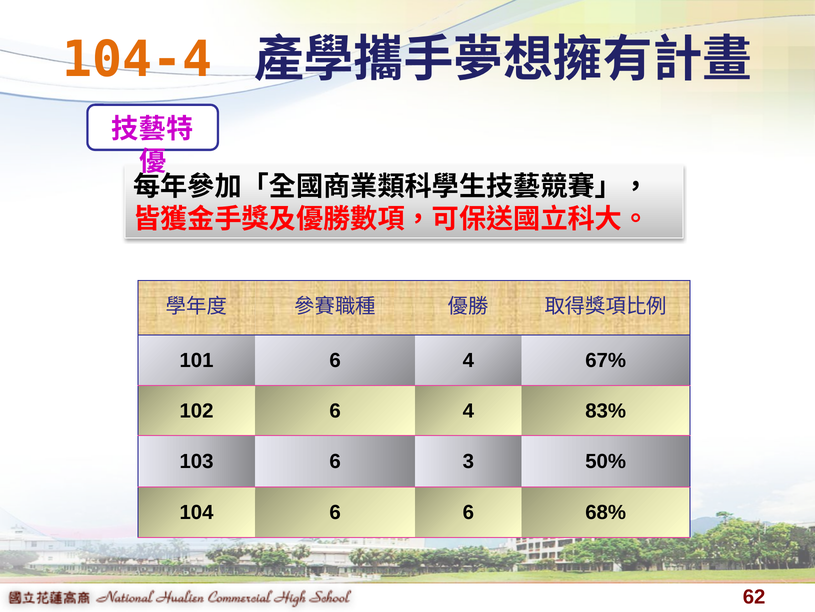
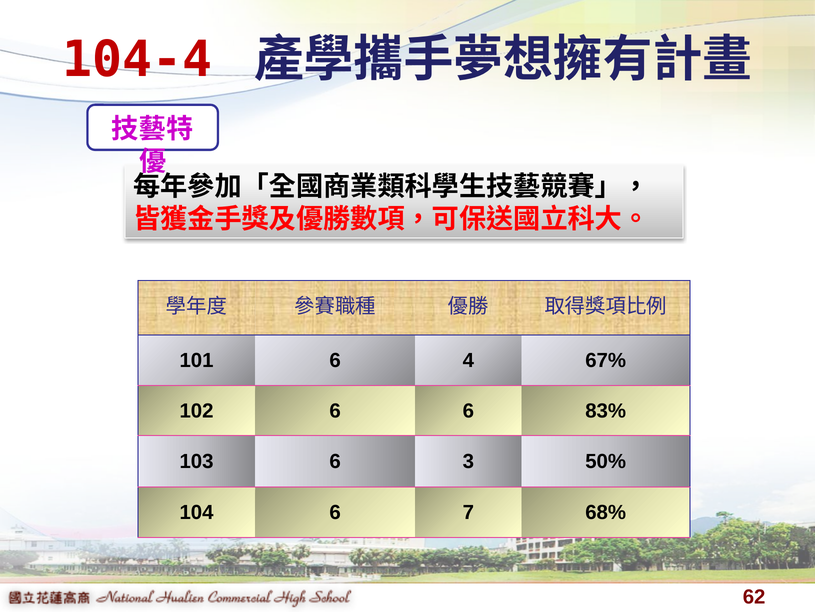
104-4 colour: orange -> red
4 at (468, 410): 4 -> 6
6 6: 6 -> 7
